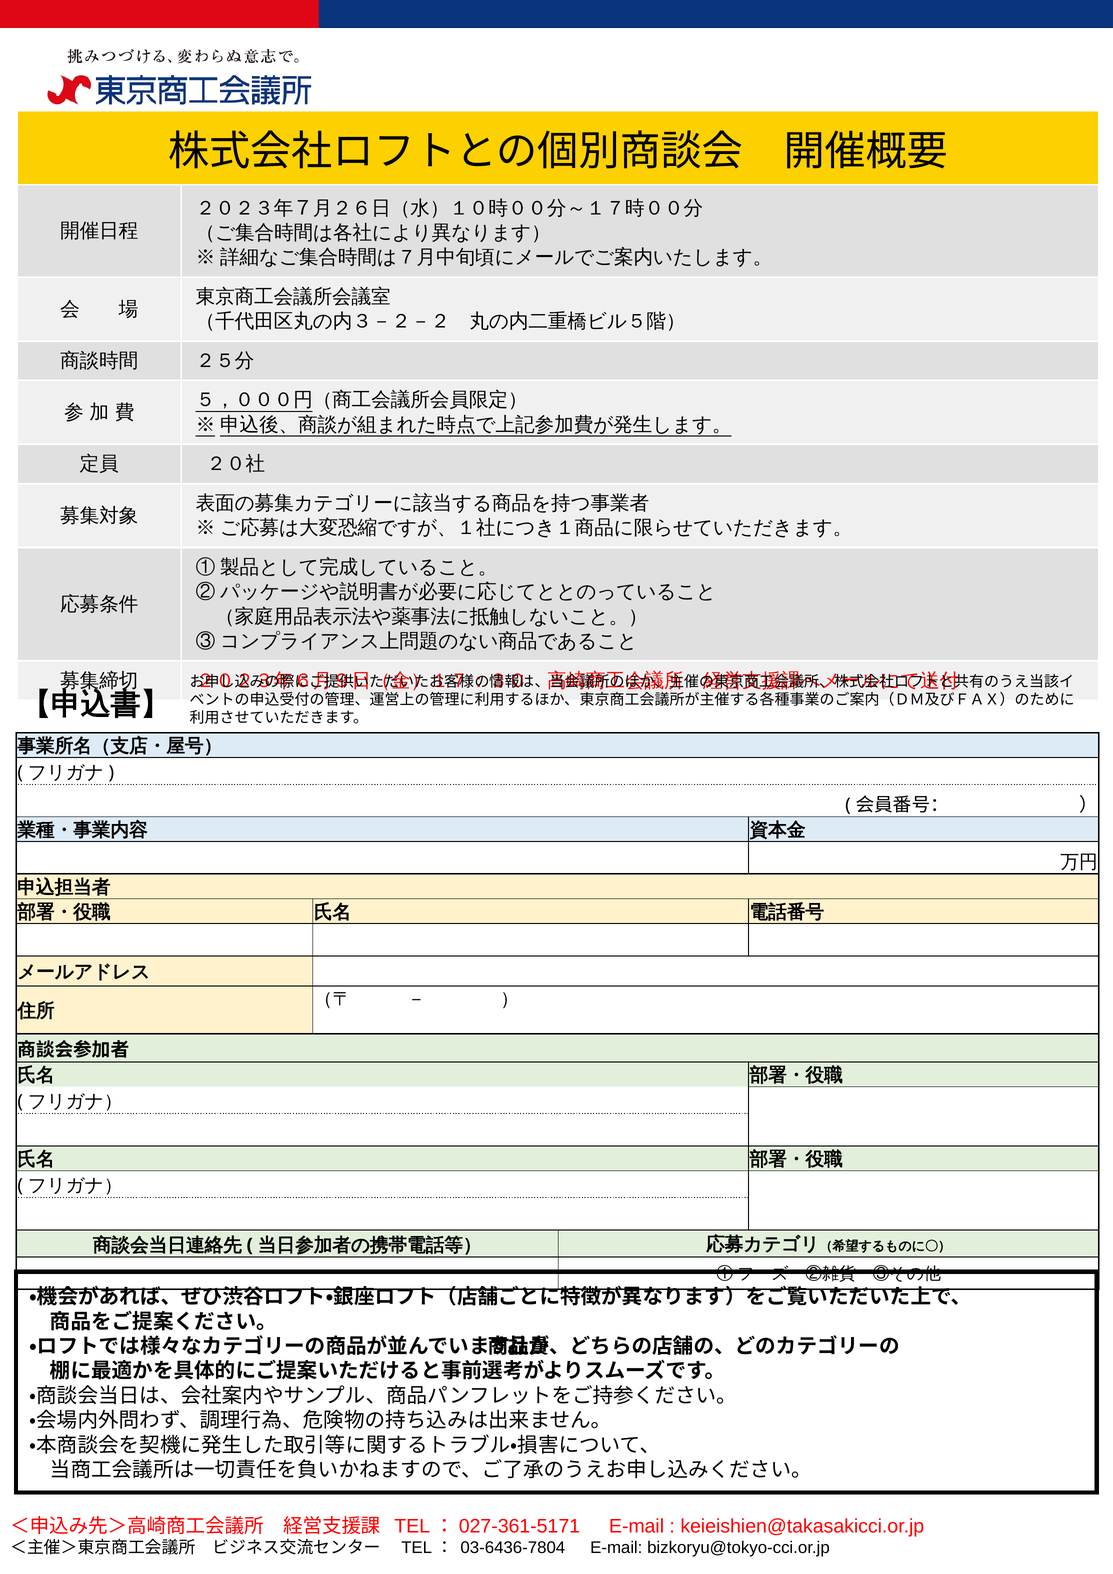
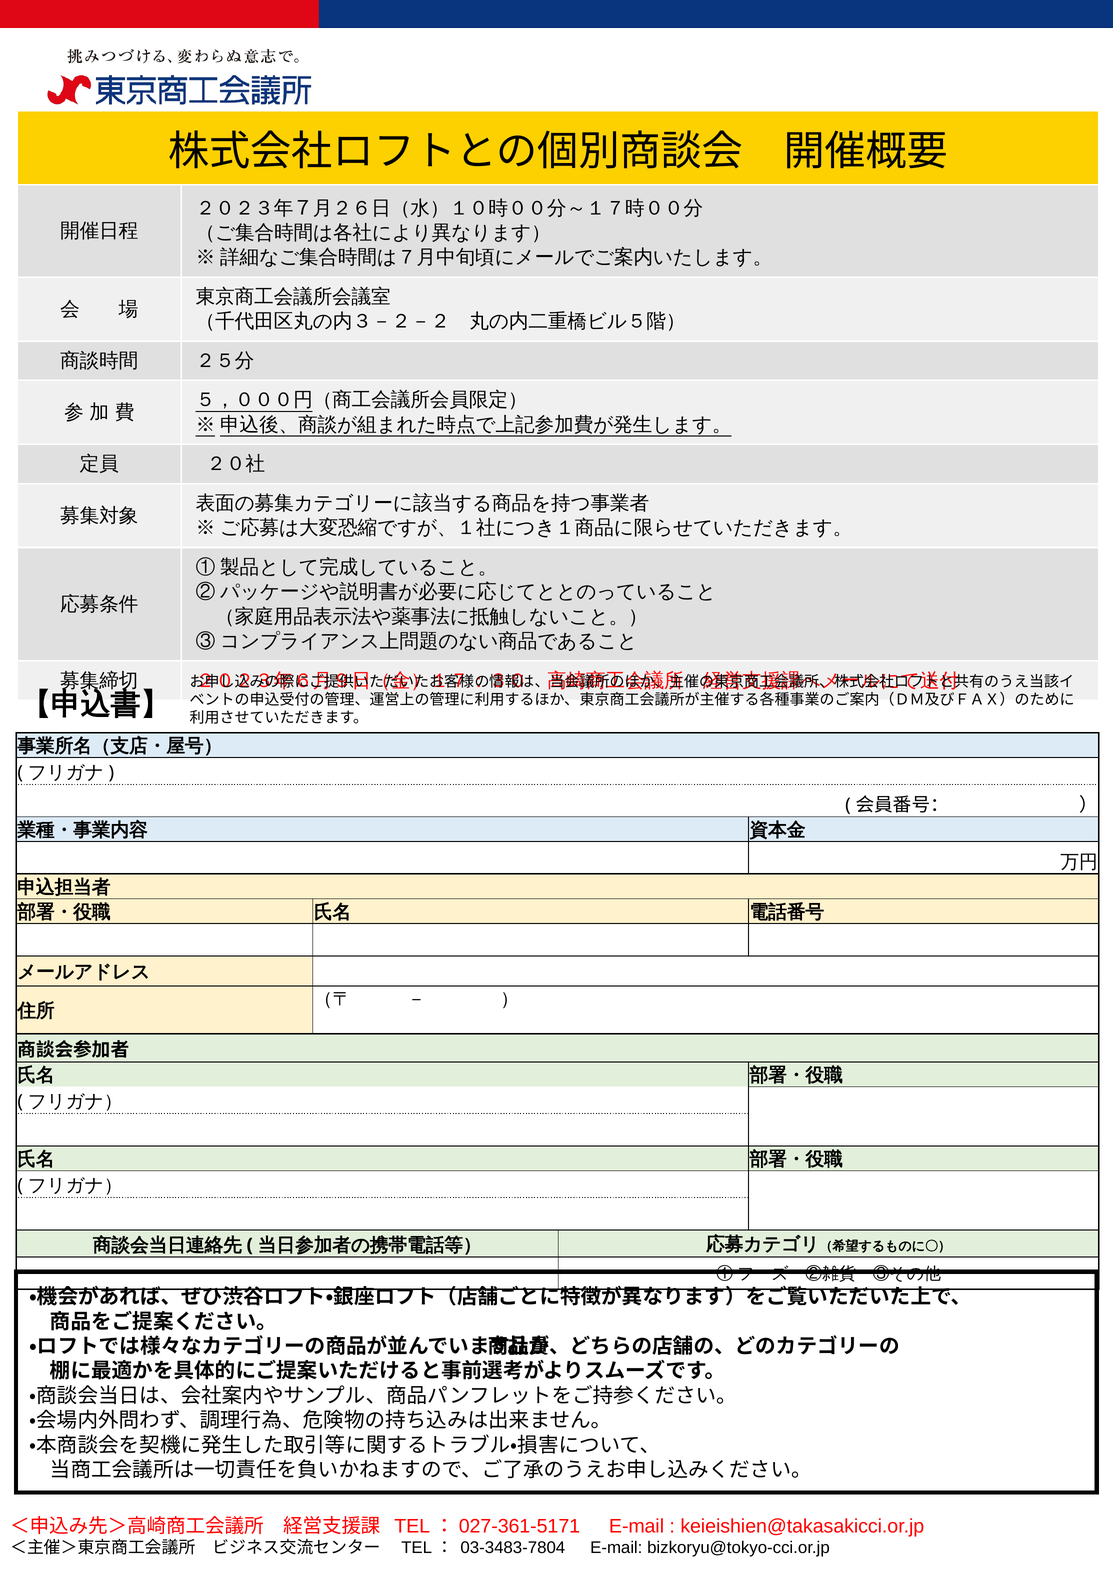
03-6436-7804: 03-6436-7804 -> 03-3483-7804
